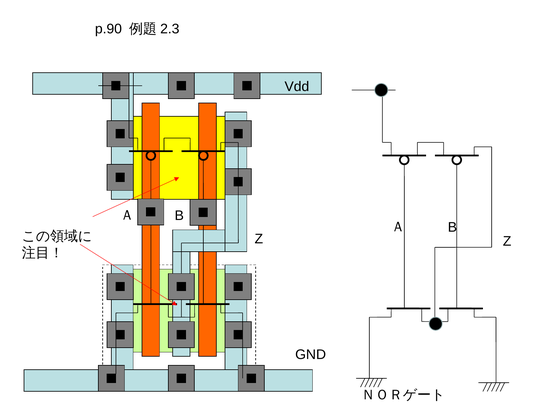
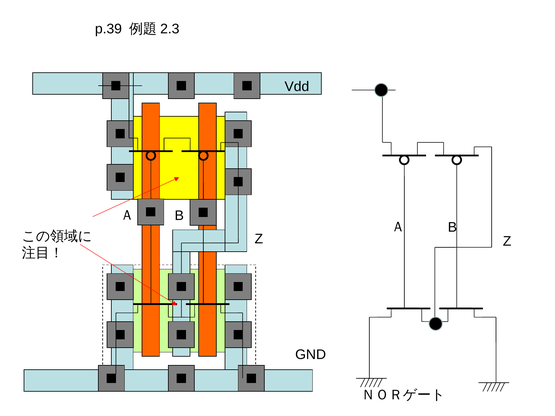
p.90: p.90 -> p.39
